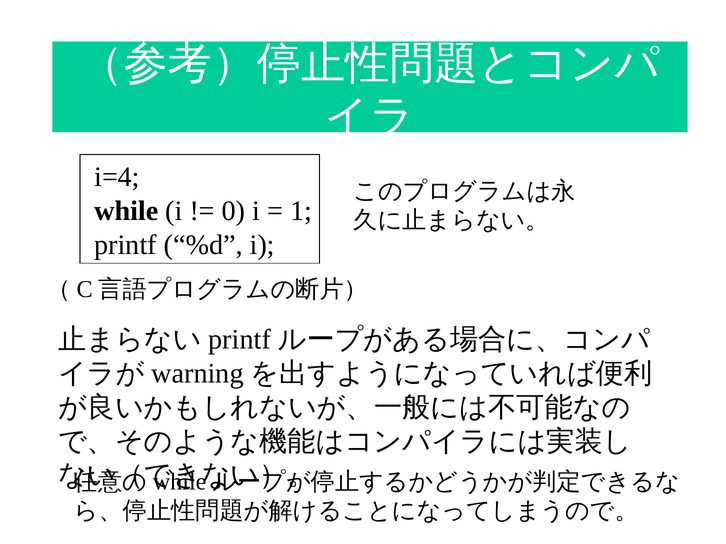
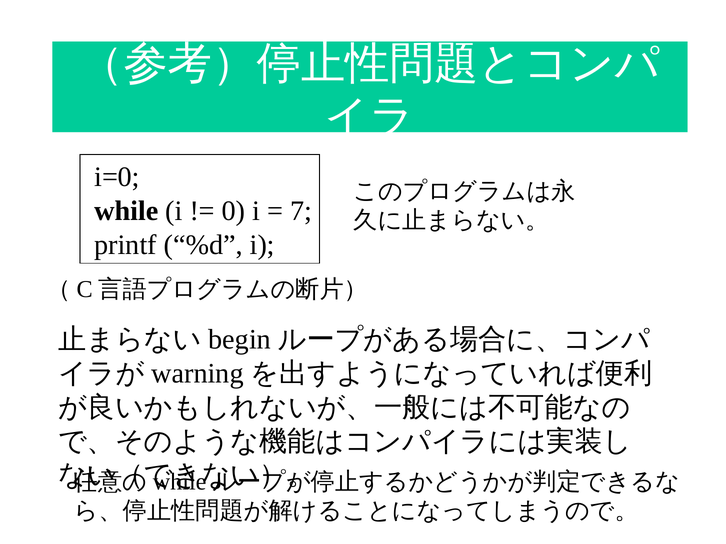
i=4: i=4 -> i=0
1: 1 -> 7
printf at (240, 340): printf -> begin
